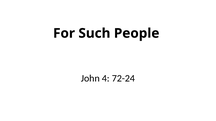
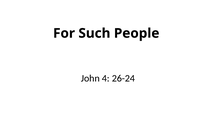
72-24: 72-24 -> 26-24
